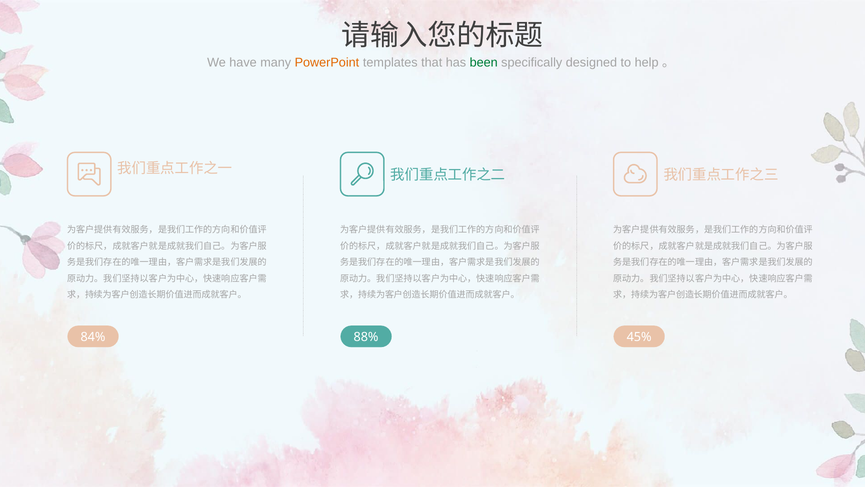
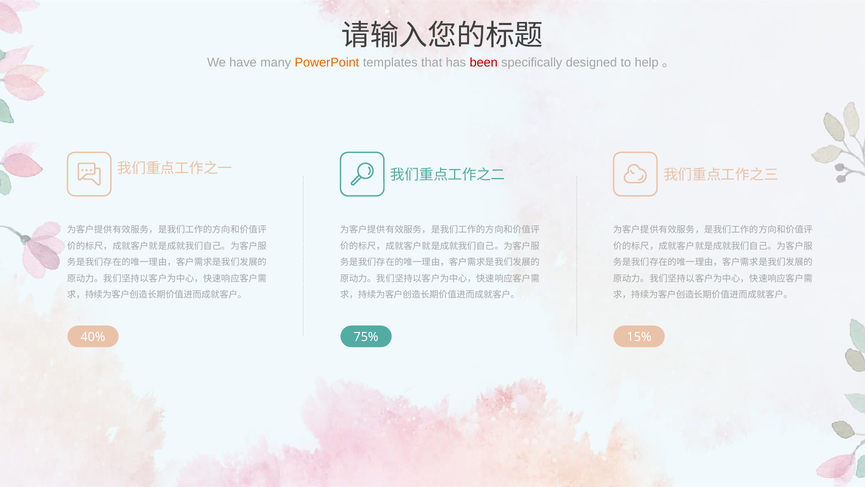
been colour: green -> red
84%: 84% -> 40%
88%: 88% -> 75%
45%: 45% -> 15%
